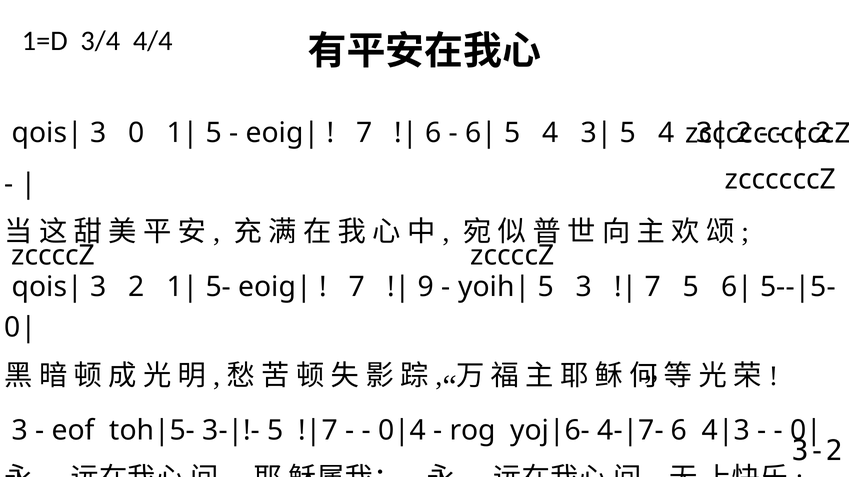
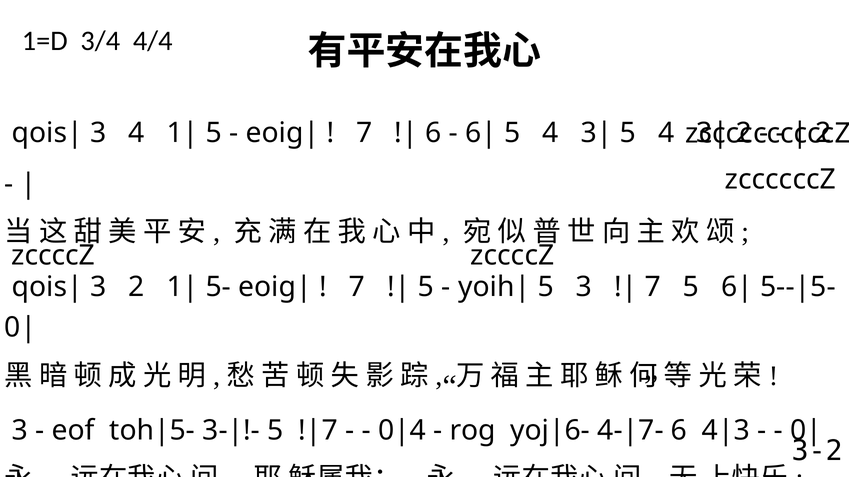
3 0: 0 -> 4
9 at (426, 287): 9 -> 5
